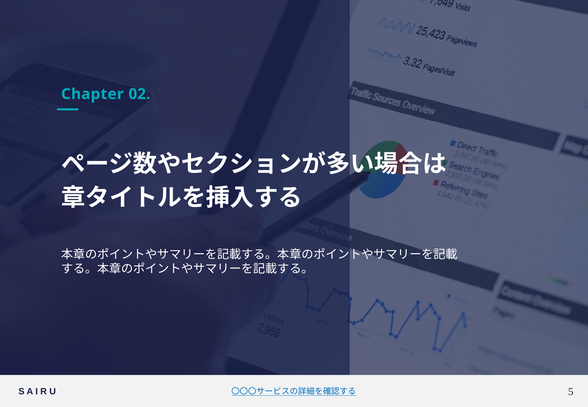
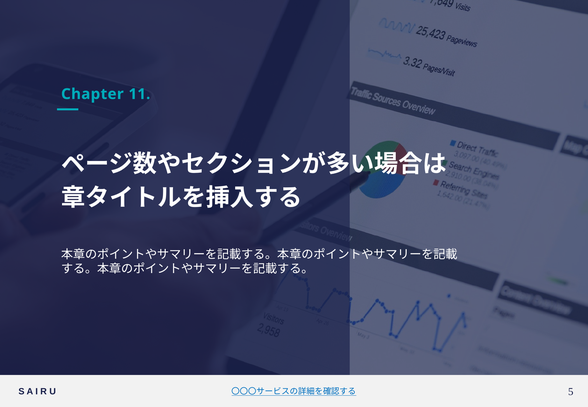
02: 02 -> 11
